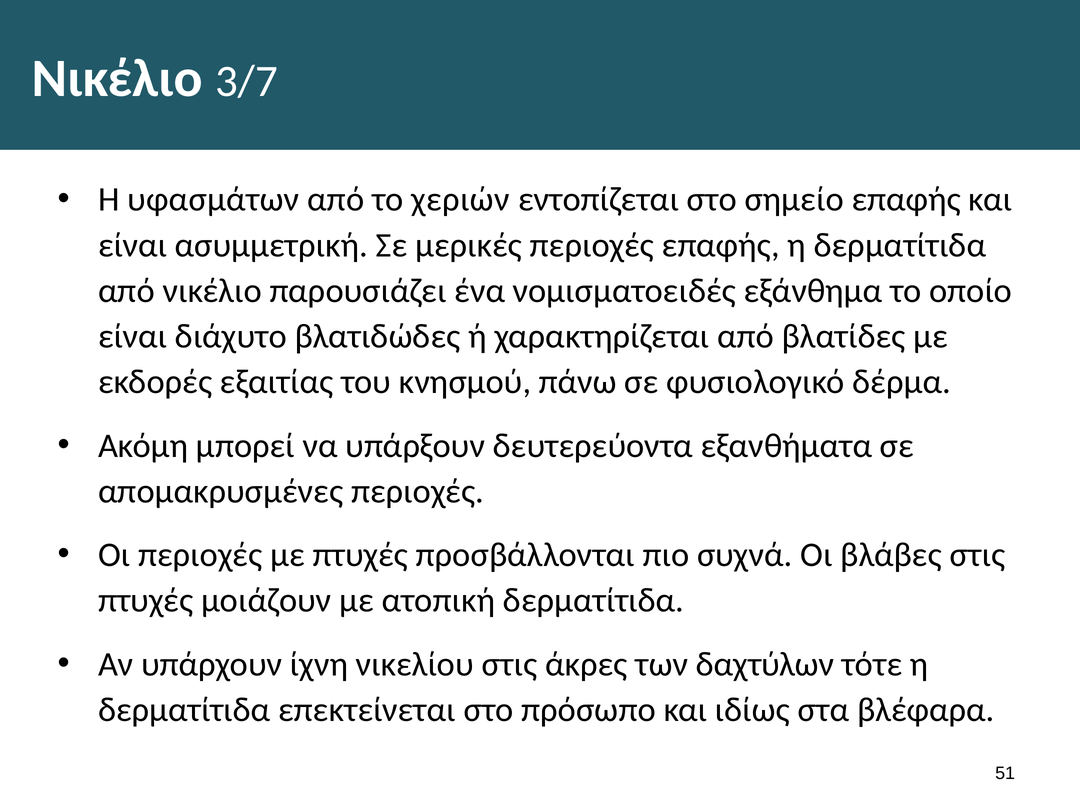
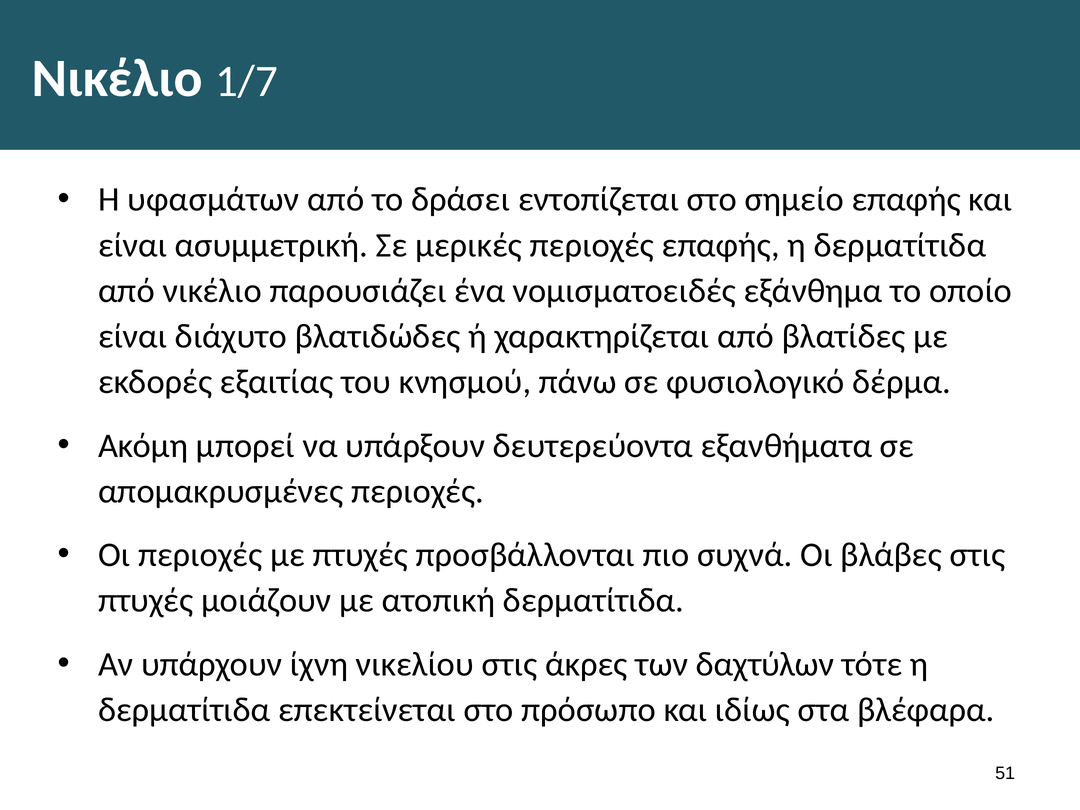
3/7: 3/7 -> 1/7
χεριών: χεριών -> δράσει
